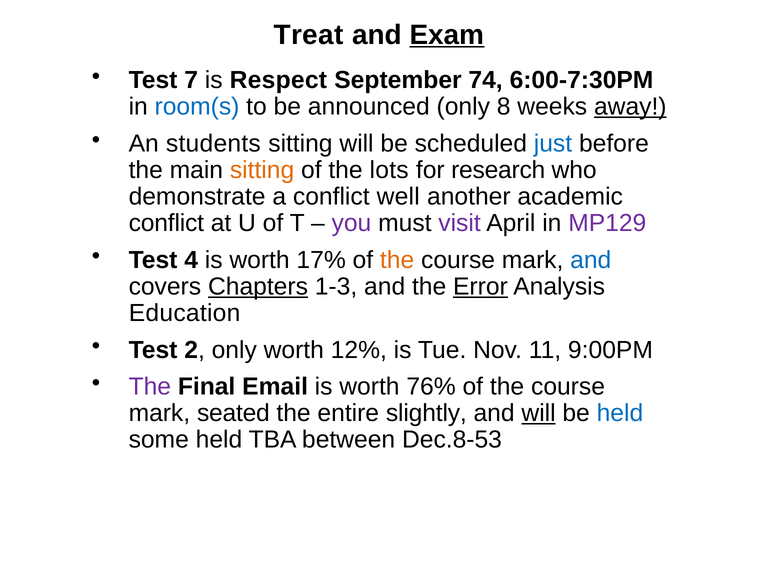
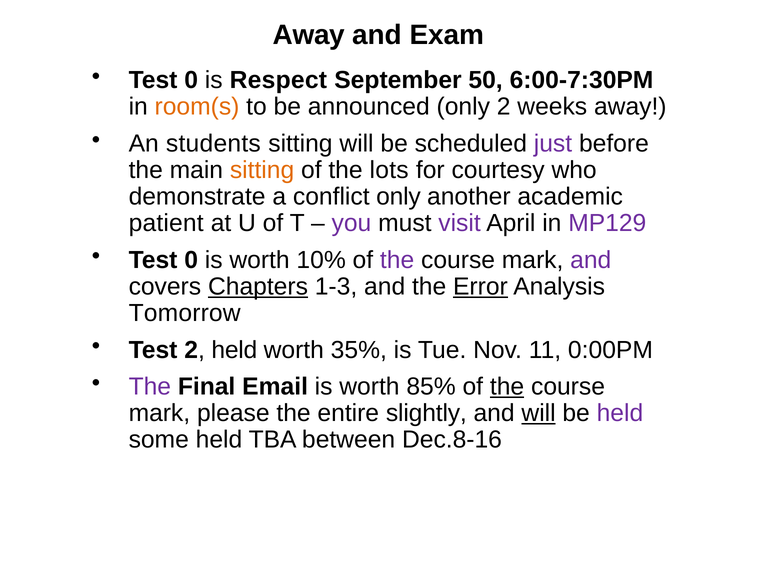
Treat at (309, 35): Treat -> Away
Exam underline: present -> none
7 at (191, 80): 7 -> 0
74: 74 -> 50
room(s colour: blue -> orange
only 8: 8 -> 2
away at (630, 107) underline: present -> none
just colour: blue -> purple
research: research -> courtesy
conflict well: well -> only
conflict at (166, 223): conflict -> patient
4 at (191, 260): 4 -> 0
17%: 17% -> 10%
the at (397, 260) colour: orange -> purple
and at (591, 260) colour: blue -> purple
Education: Education -> Tomorrow
2 only: only -> held
12%: 12% -> 35%
9:00PM: 9:00PM -> 0:00PM
76%: 76% -> 85%
the at (507, 386) underline: none -> present
seated: seated -> please
held at (620, 413) colour: blue -> purple
Dec.8-53: Dec.8-53 -> Dec.8-16
